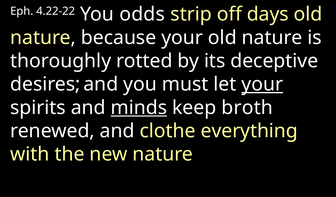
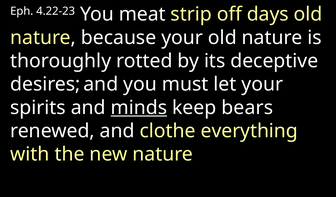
4.22-22: 4.22-22 -> 4.22-23
odds: odds -> meat
your at (262, 84) underline: present -> none
broth: broth -> bears
